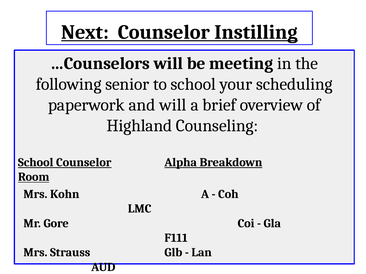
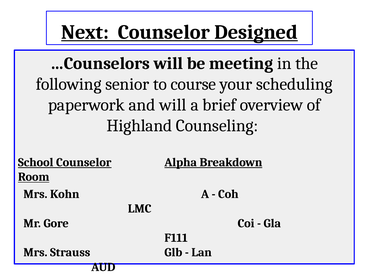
Instilling: Instilling -> Designed
to school: school -> course
